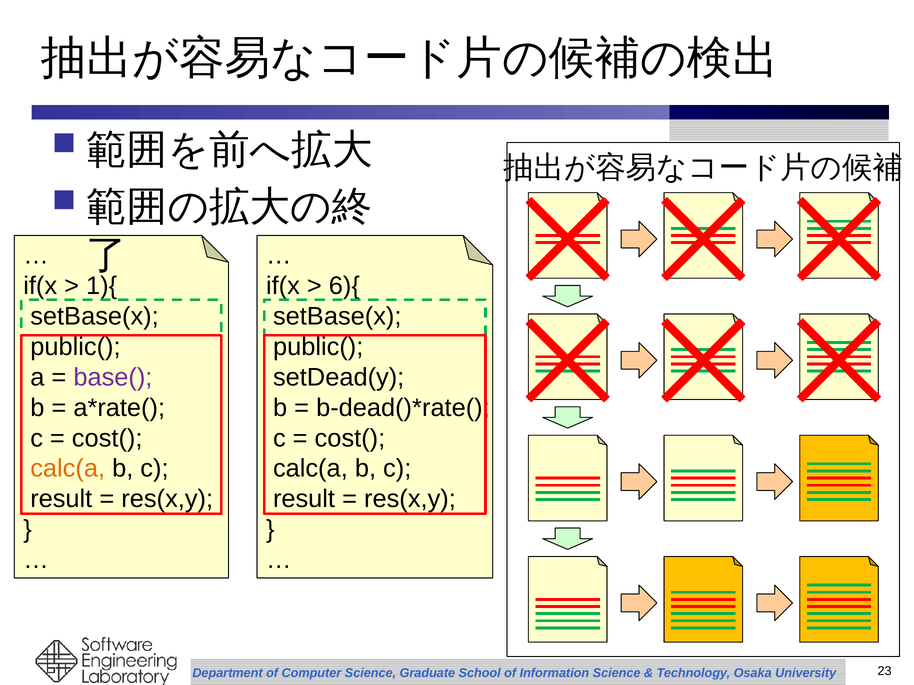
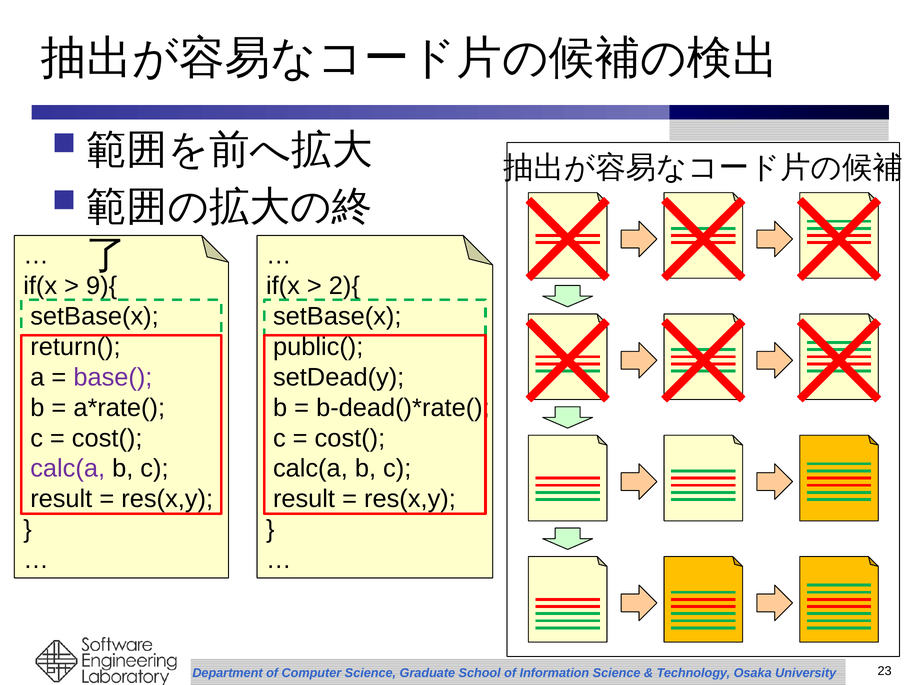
1){: 1){ -> 9){
6){: 6){ -> 2){
public( at (75, 347): public( -> return(
calc(a at (68, 469) colour: orange -> purple
